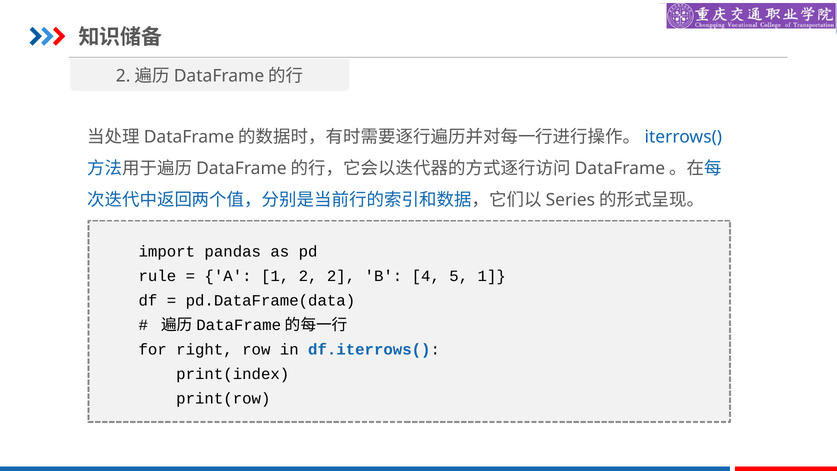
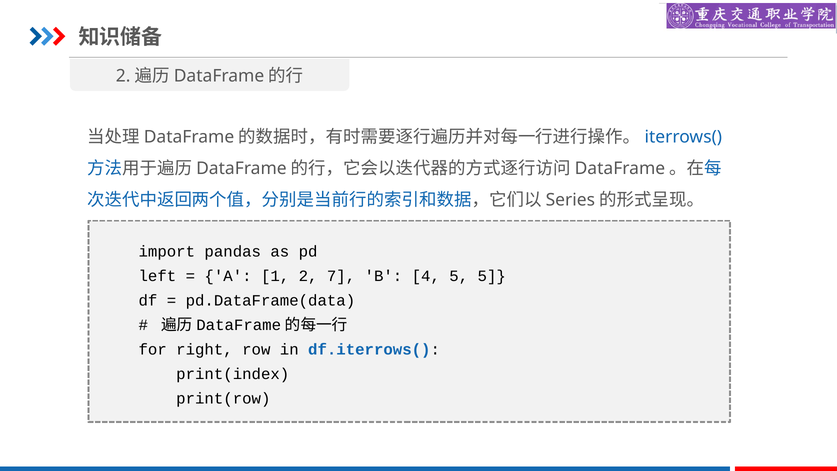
rule: rule -> left
2 2: 2 -> 7
5 1: 1 -> 5
